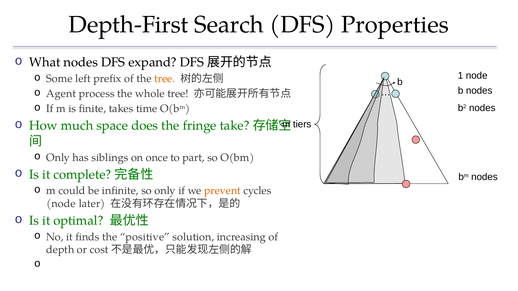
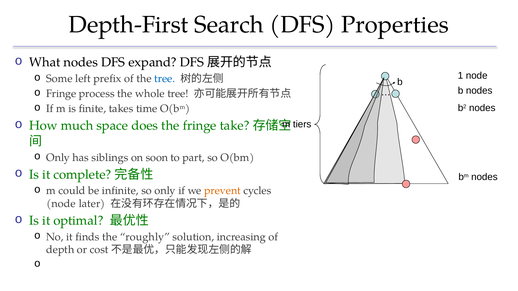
tree at (165, 79) colour: orange -> blue
Agent at (61, 94): Agent -> Fringe
once: once -> soon
positive: positive -> roughly
